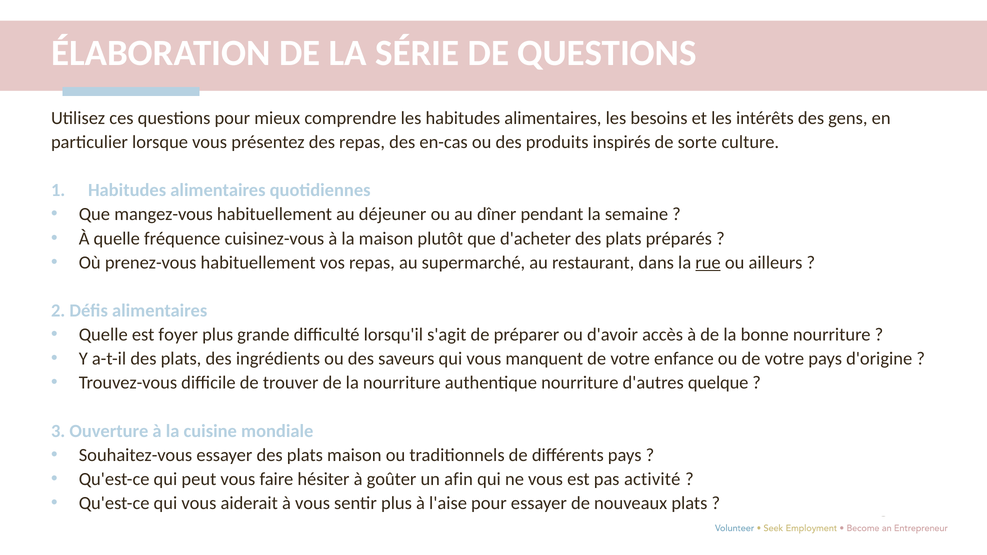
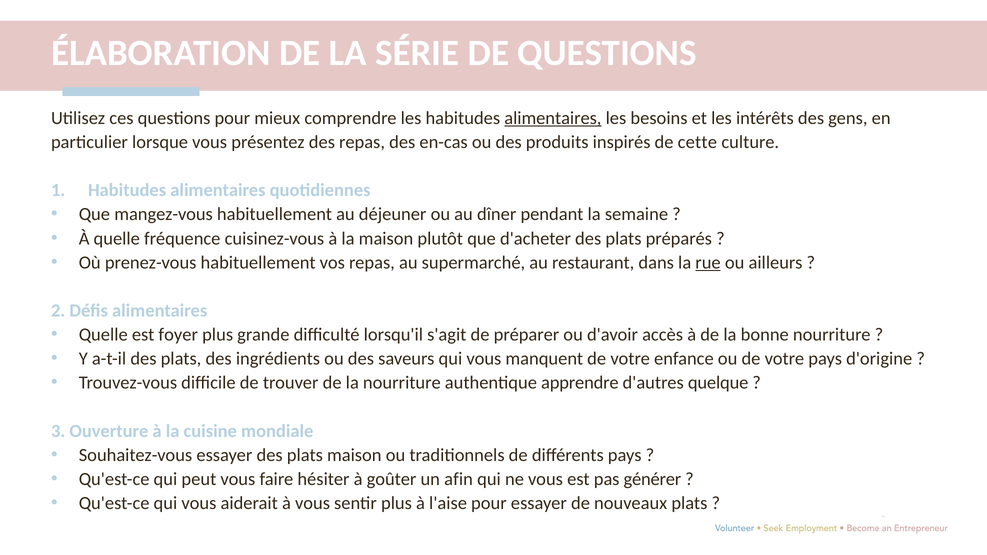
alimentaires at (553, 118) underline: none -> present
sorte: sorte -> cette
authentique nourriture: nourriture -> apprendre
activité: activité -> générer
